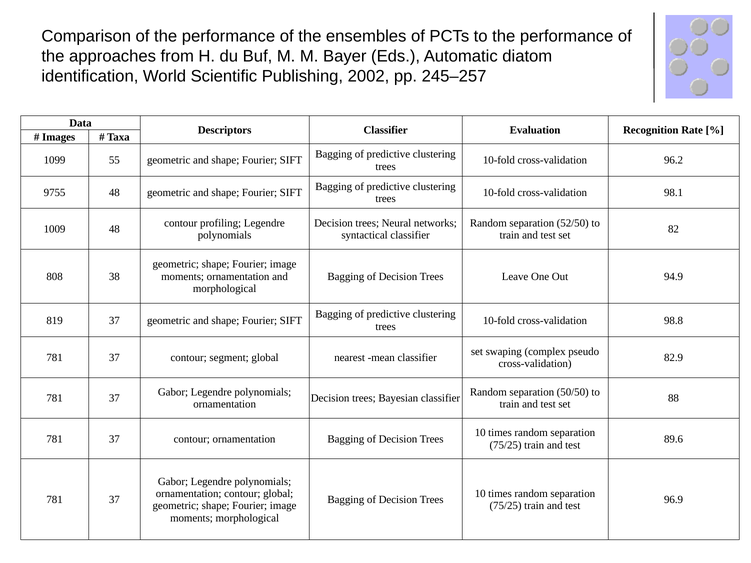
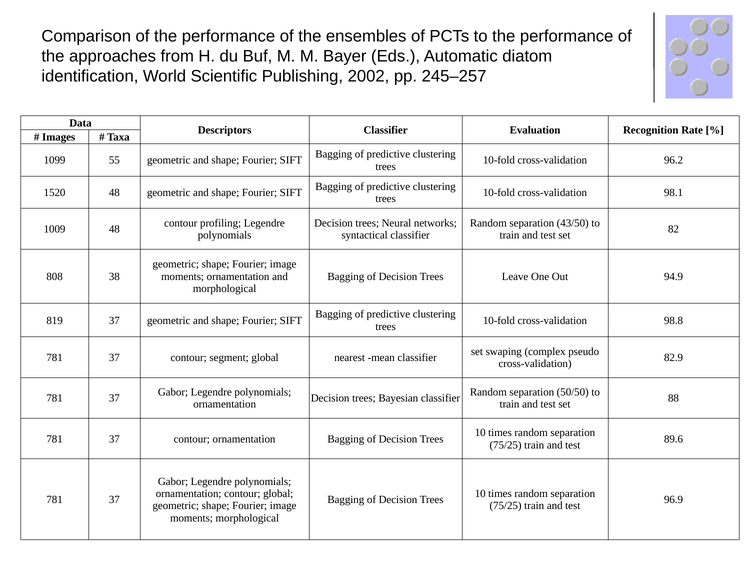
9755: 9755 -> 1520
52/50: 52/50 -> 43/50
